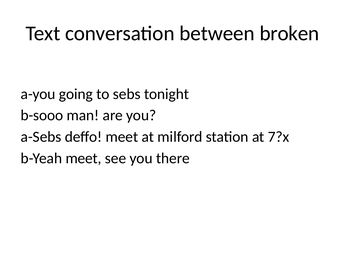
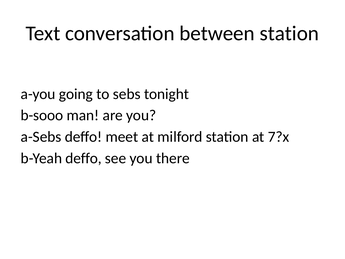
between broken: broken -> station
b-Yeah meet: meet -> deffo
